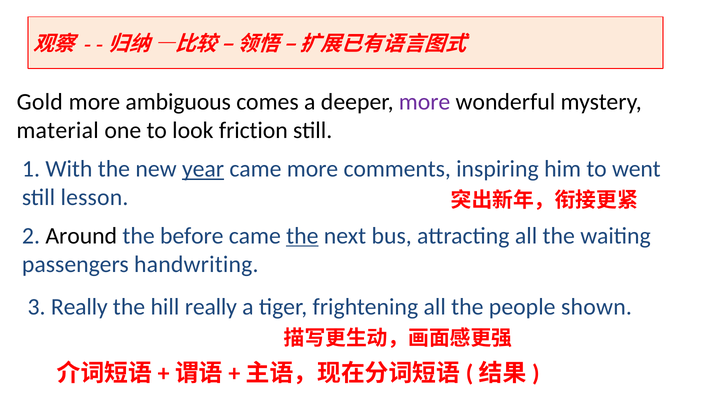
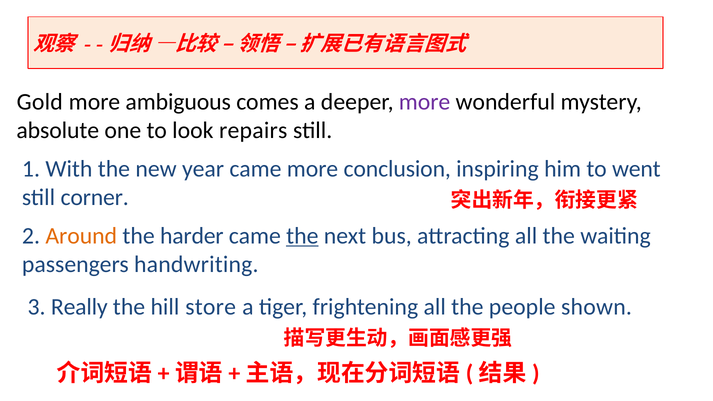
material: material -> absolute
friction: friction -> repairs
year underline: present -> none
comments: comments -> conclusion
lesson: lesson -> corner
Around colour: black -> orange
before: before -> harder
hill really: really -> store
